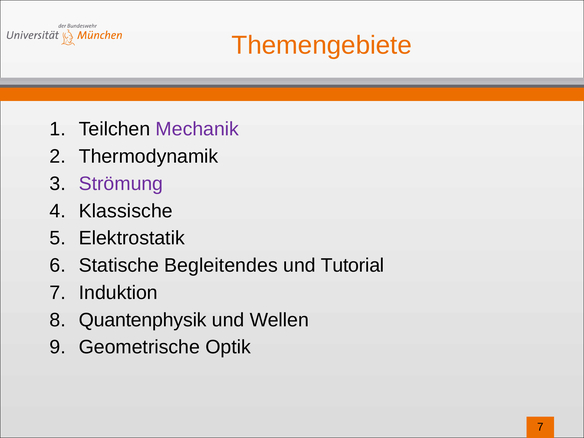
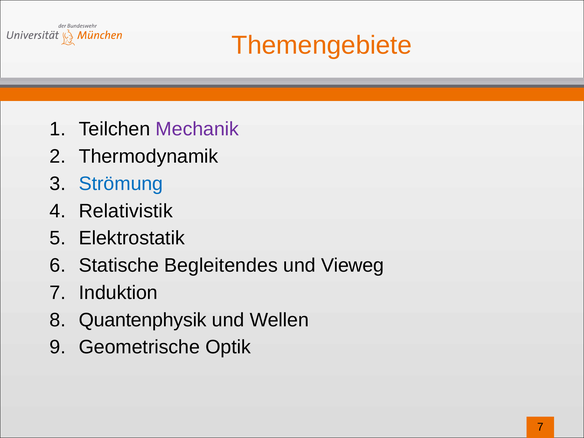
Strömung colour: purple -> blue
Klassische: Klassische -> Relativistik
Tutorial: Tutorial -> Vieweg
